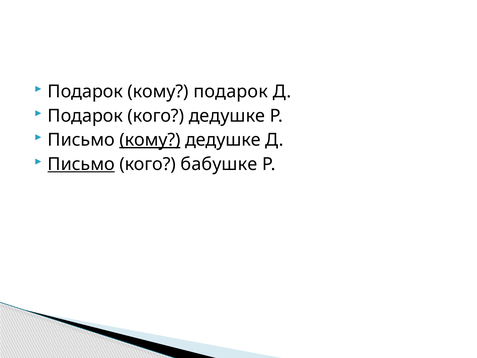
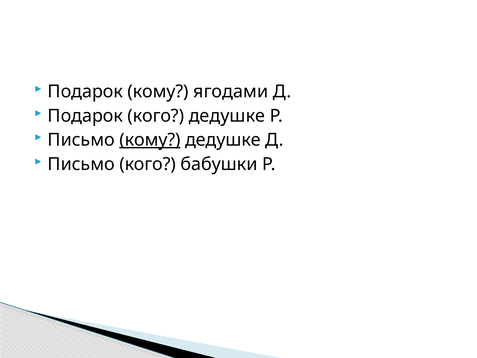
кому подарок: подарок -> ягодами
Письмо at (81, 164) underline: present -> none
бабушке: бабушке -> бабушки
